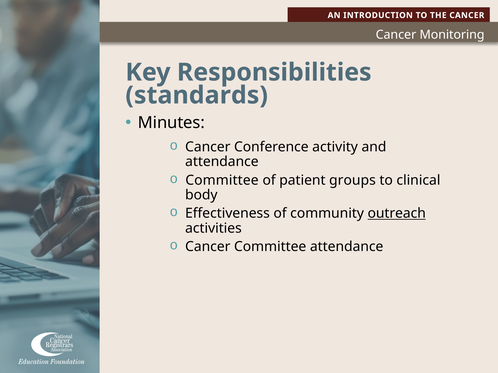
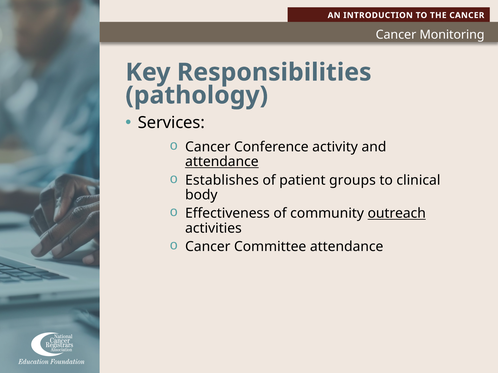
standards: standards -> pathology
Minutes: Minutes -> Services
attendance at (222, 162) underline: none -> present
Committee at (222, 180): Committee -> Establishes
